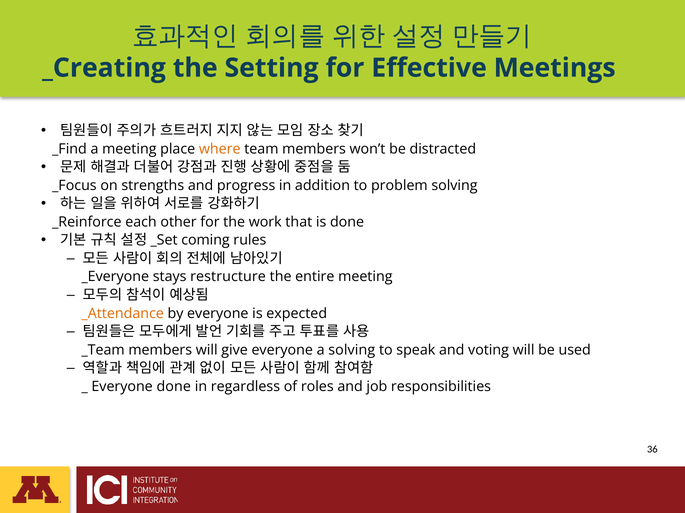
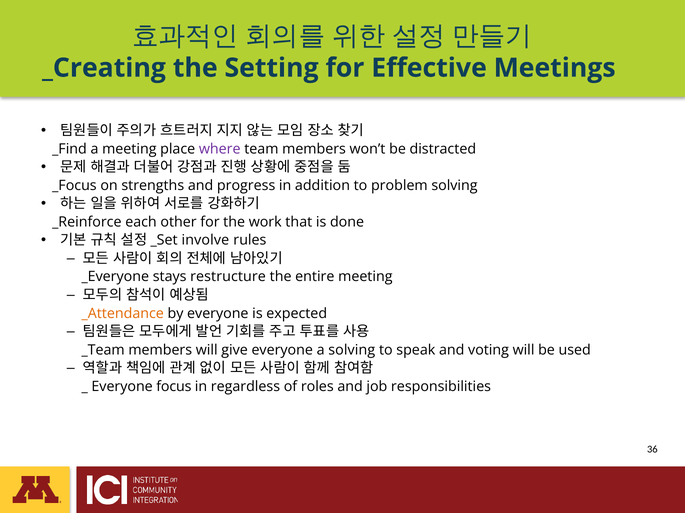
where colour: orange -> purple
coming: coming -> involve
Everyone done: done -> focus
